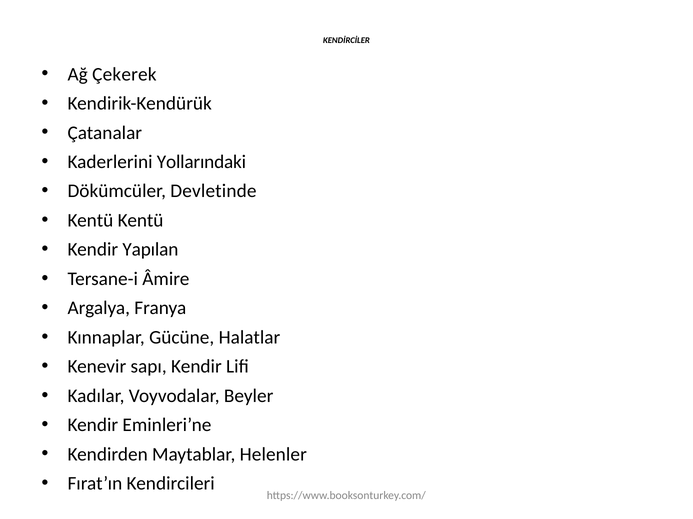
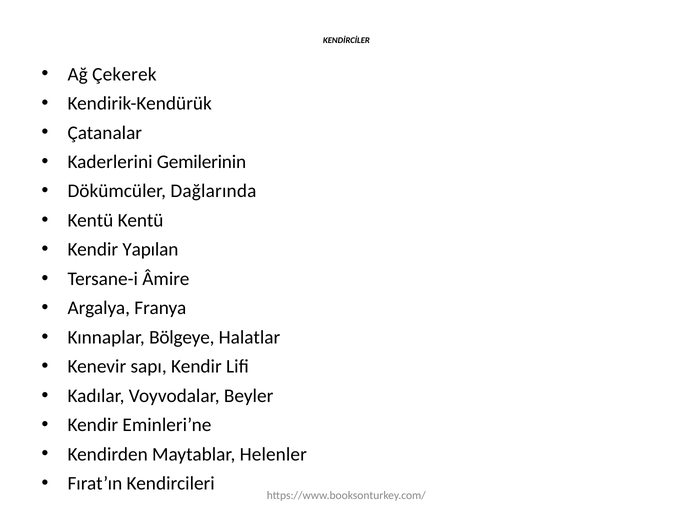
Yollarındaki: Yollarındaki -> Gemilerinin
Devletinde: Devletinde -> Dağlarında
Gücüne: Gücüne -> Bölgeye
